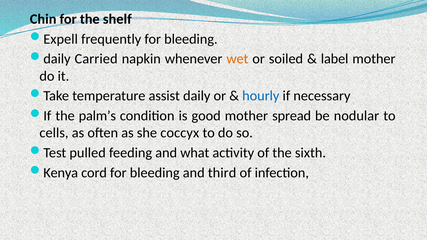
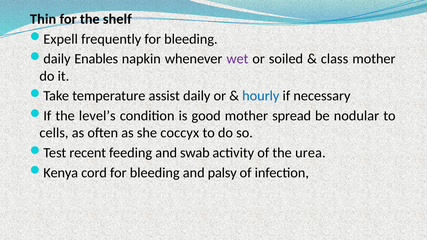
Chin: Chin -> Thin
Carried: Carried -> Enables
wet colour: orange -> purple
label: label -> class
palm’s: palm’s -> level’s
pulled: pulled -> recent
what: what -> swab
sixth: sixth -> urea
third: third -> palsy
